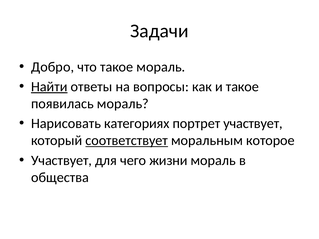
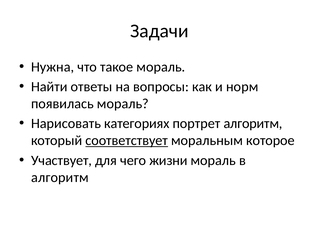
Добро: Добро -> Нужна
Найти underline: present -> none
и такое: такое -> норм
портрет участвует: участвует -> алгоритм
общества at (60, 178): общества -> алгоритм
